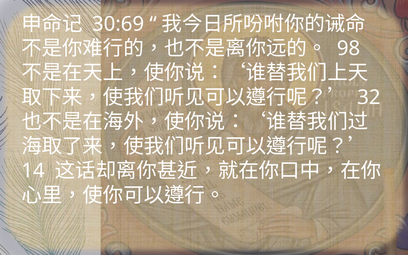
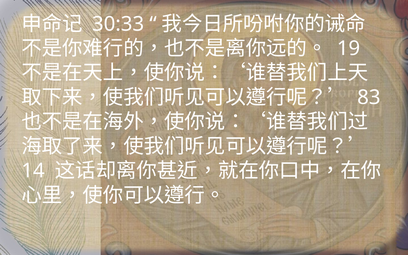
30:69: 30:69 -> 30:33
98: 98 -> 19
32: 32 -> 83
